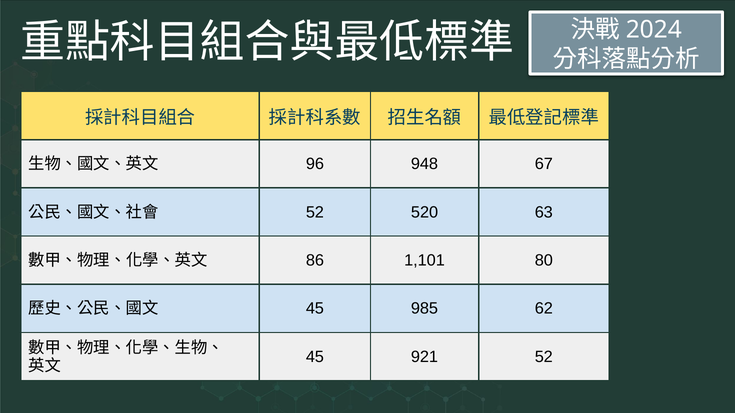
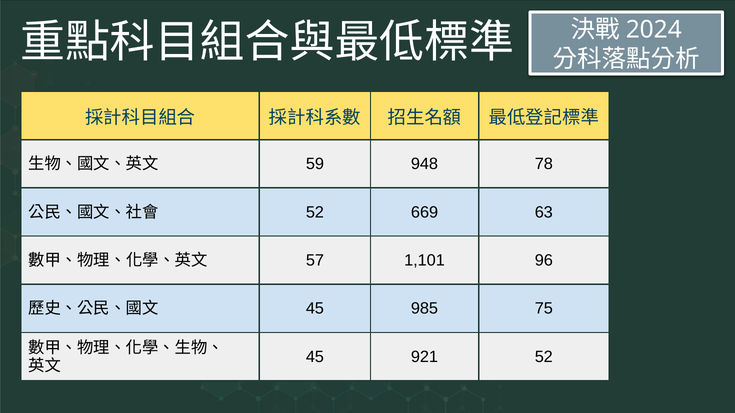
96: 96 -> 59
67: 67 -> 78
520: 520 -> 669
86: 86 -> 57
80: 80 -> 96
62: 62 -> 75
